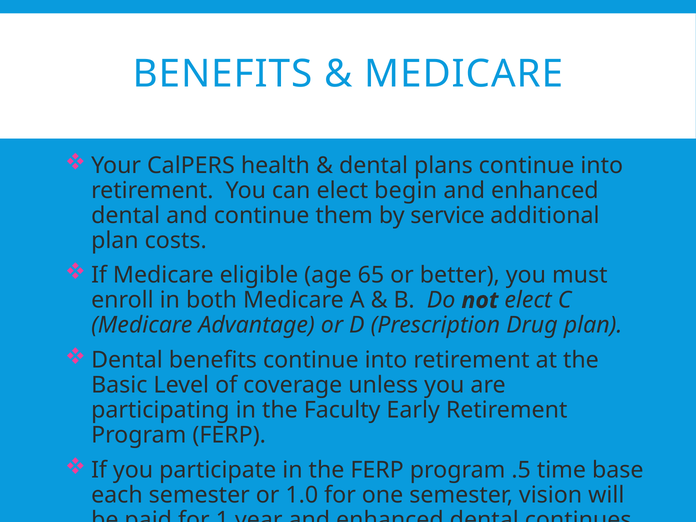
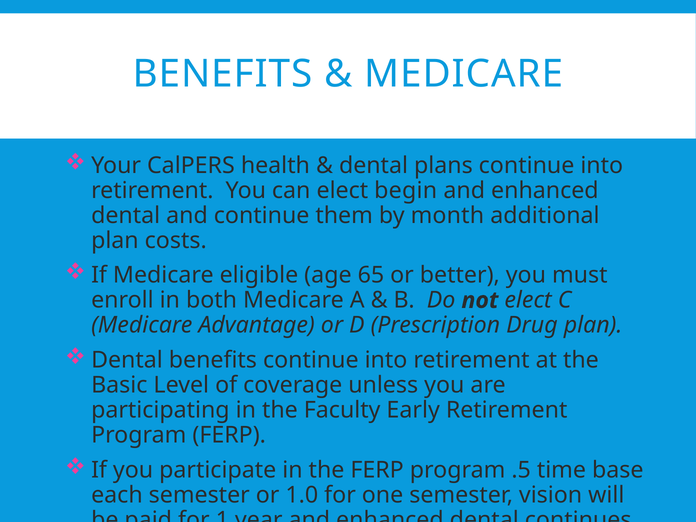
service: service -> month
